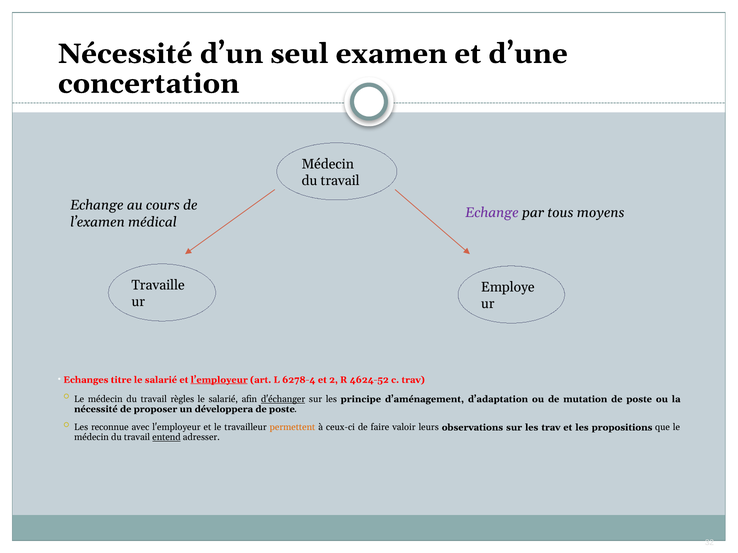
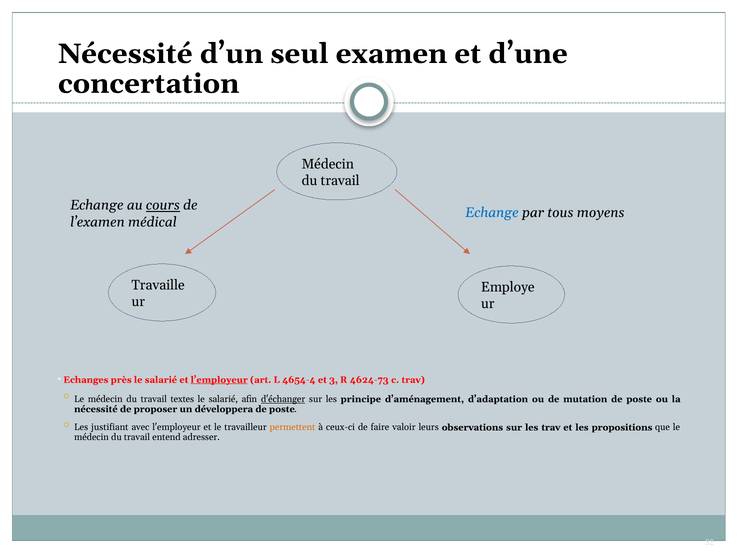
cours underline: none -> present
Echange at (492, 213) colour: purple -> blue
titre: titre -> près
6278-4: 6278-4 -> 4654-4
2: 2 -> 3
4624-52: 4624-52 -> 4624-73
règles: règles -> textes
reconnue: reconnue -> justifiant
entend underline: present -> none
